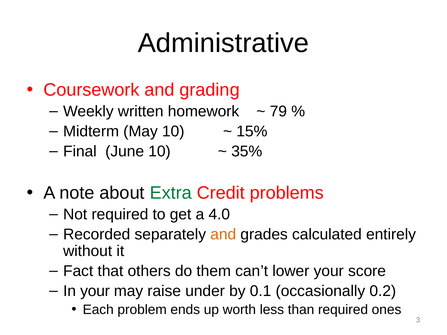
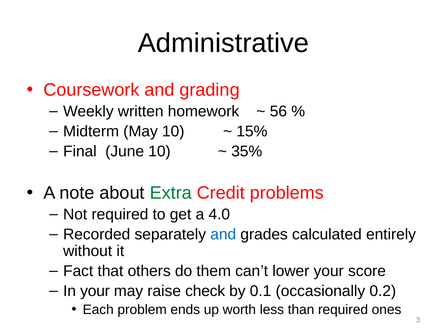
79: 79 -> 56
and at (223, 234) colour: orange -> blue
under: under -> check
